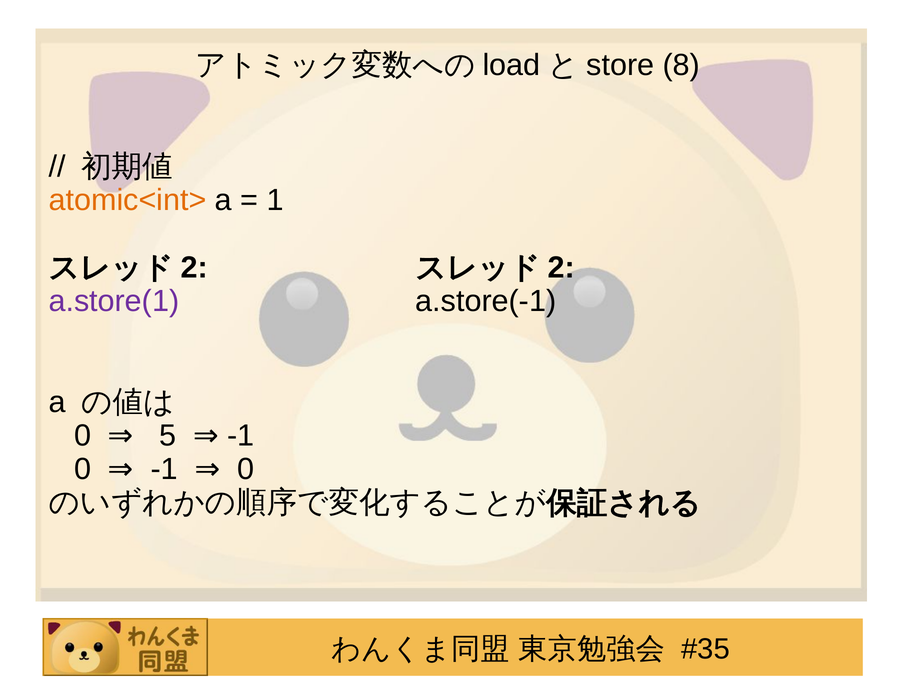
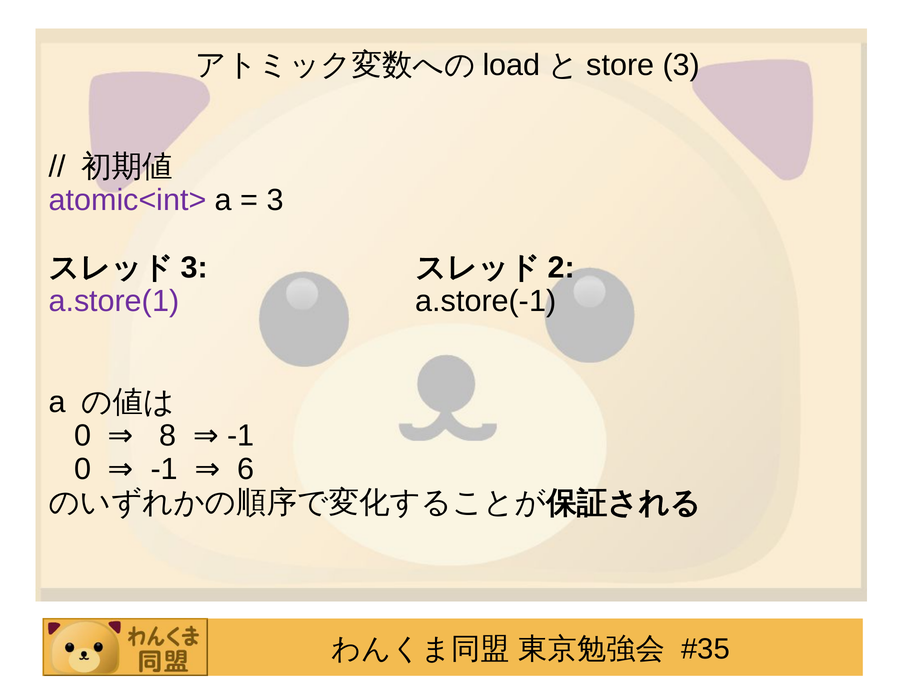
8 at (681, 65): 8 -> 3
atomic<int> colour: orange -> purple
1 at (275, 200): 1 -> 3
2 at (195, 267): 2 -> 3
5: 5 -> 8
-1 0: 0 -> 6
